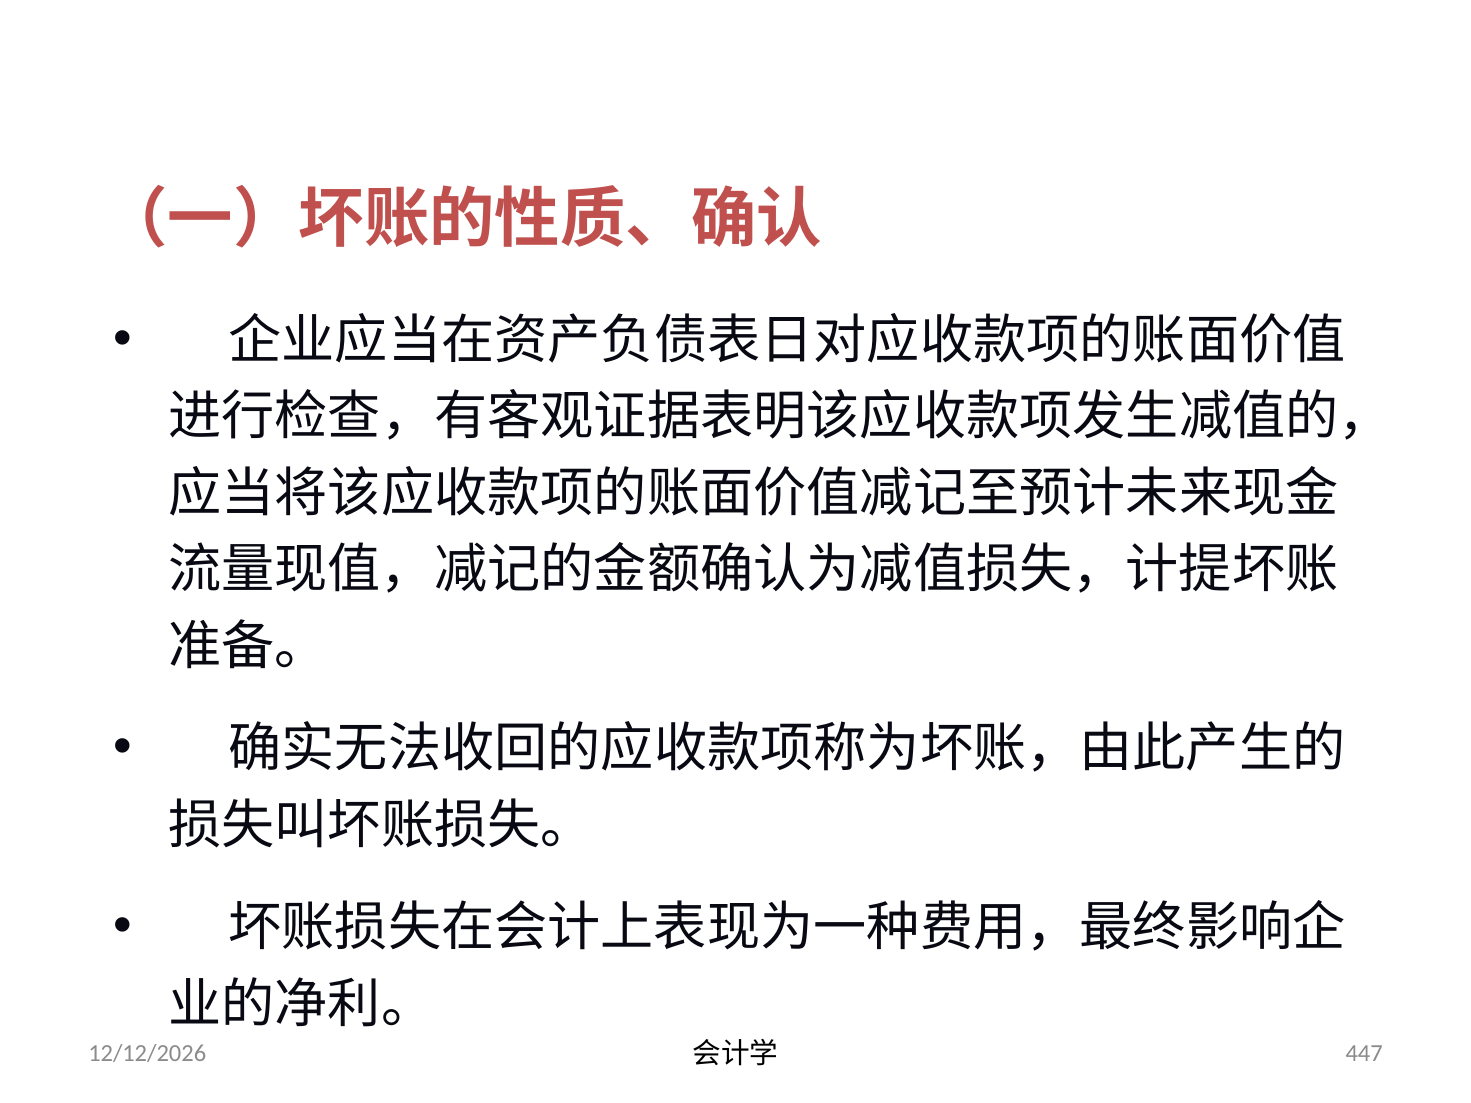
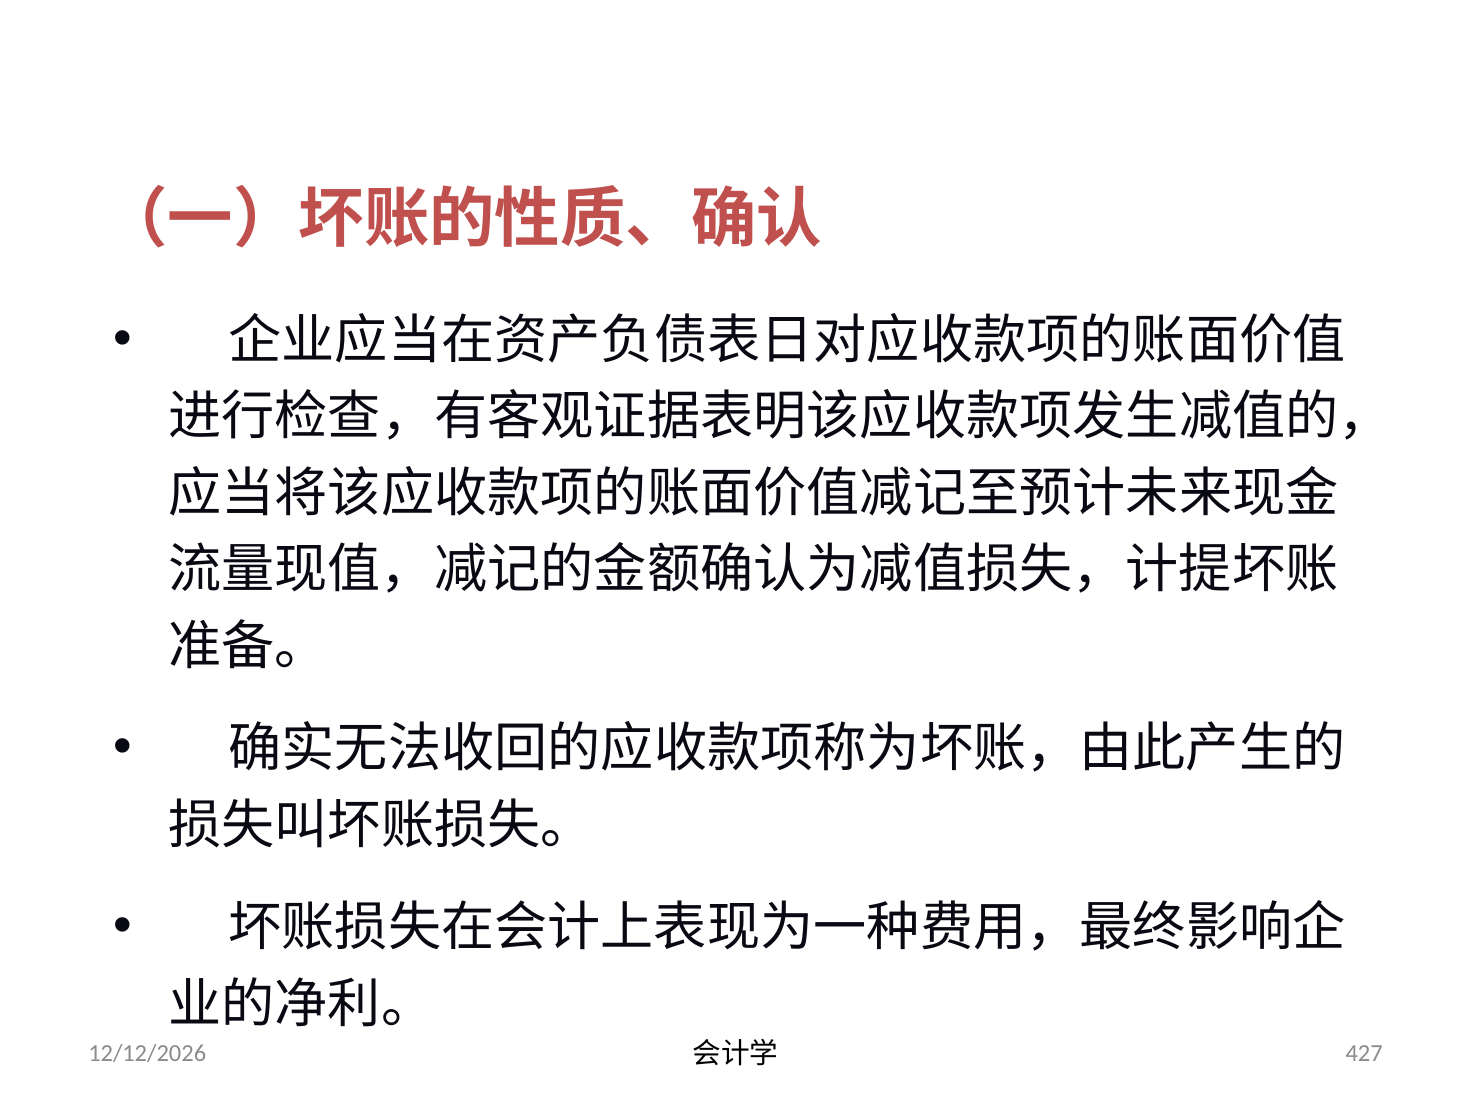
447: 447 -> 427
